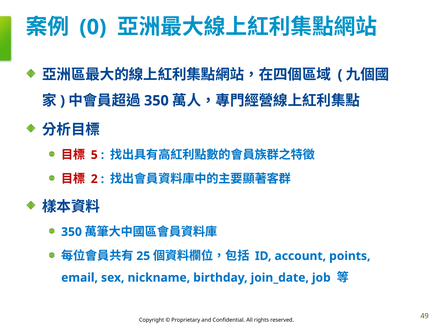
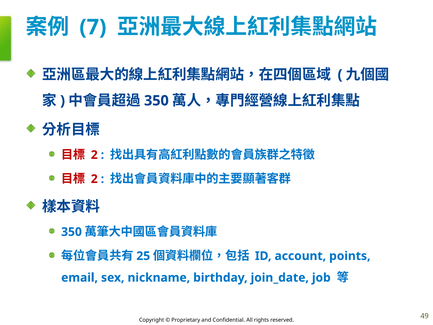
0: 0 -> 7
5 at (94, 155): 5 -> 2
